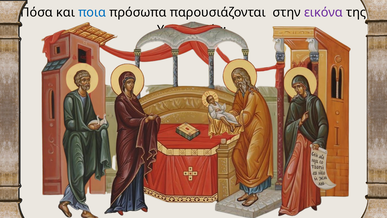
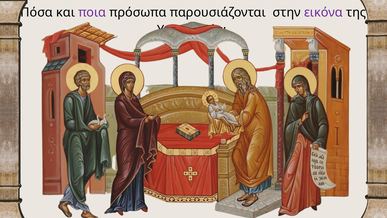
ποια colour: blue -> purple
